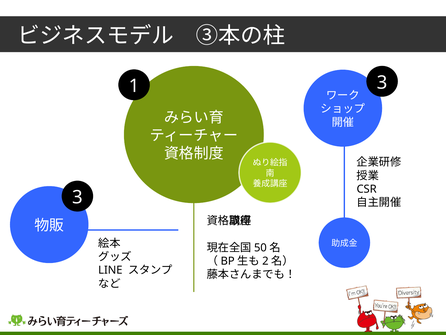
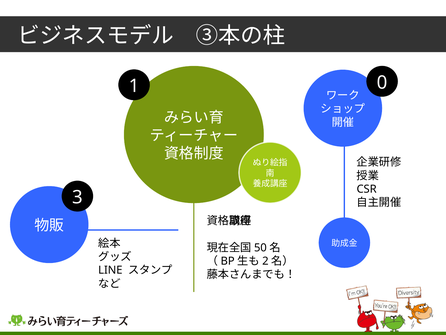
1 3: 3 -> 0
